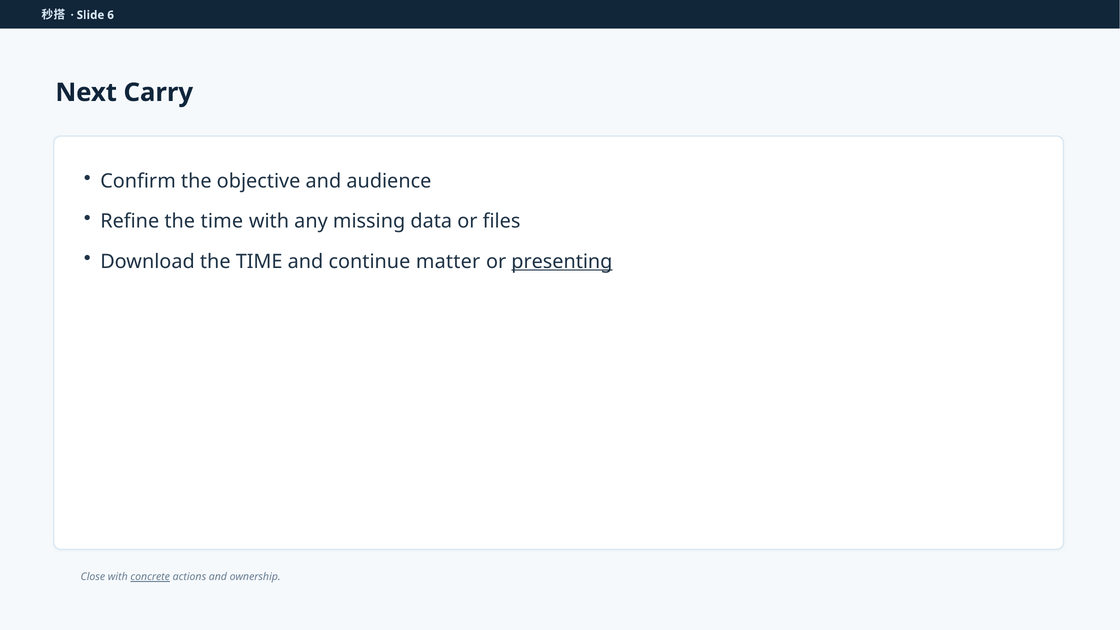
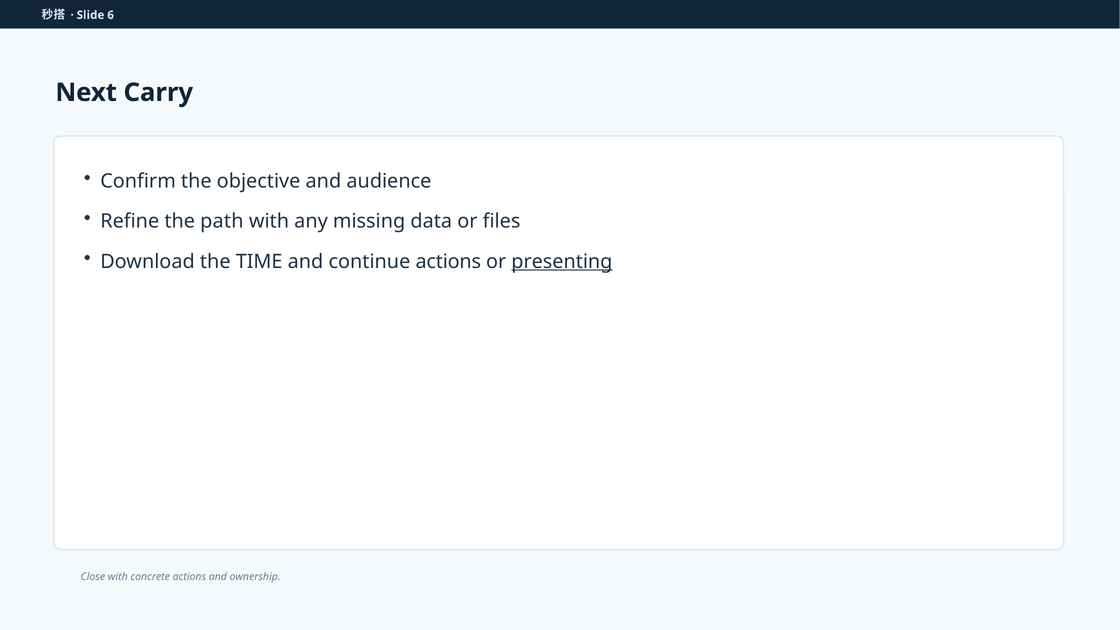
Refine the time: time -> path
continue matter: matter -> actions
concrete underline: present -> none
